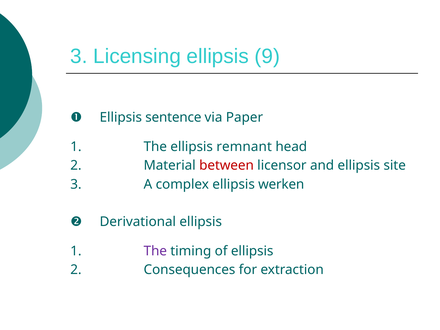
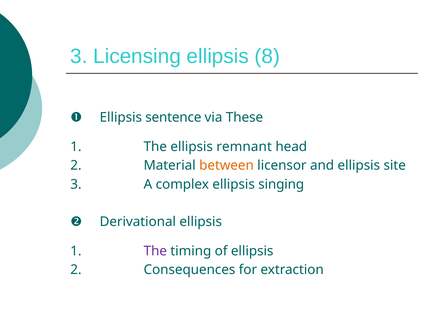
9: 9 -> 8
Paper: Paper -> These
between colour: red -> orange
werken: werken -> singing
